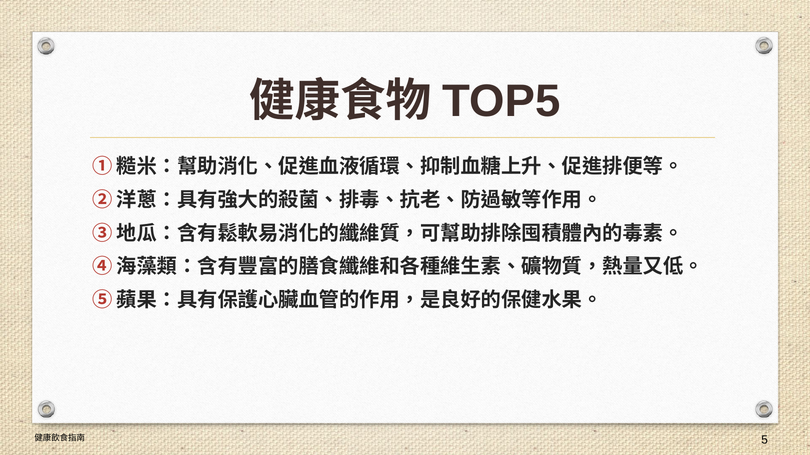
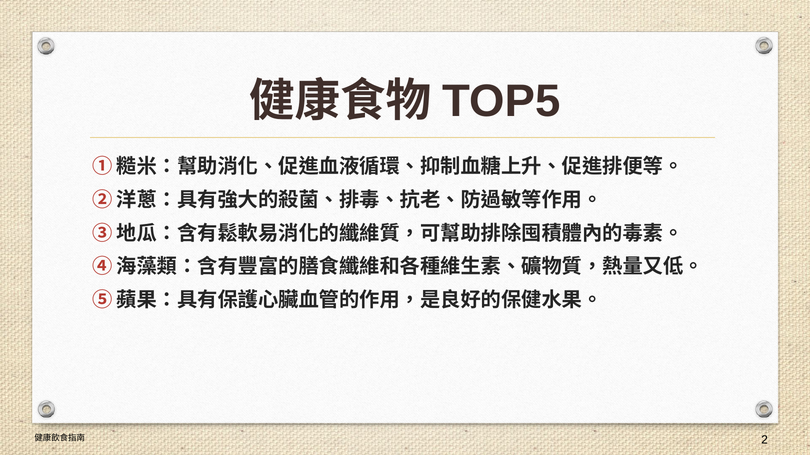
5: 5 -> 2
